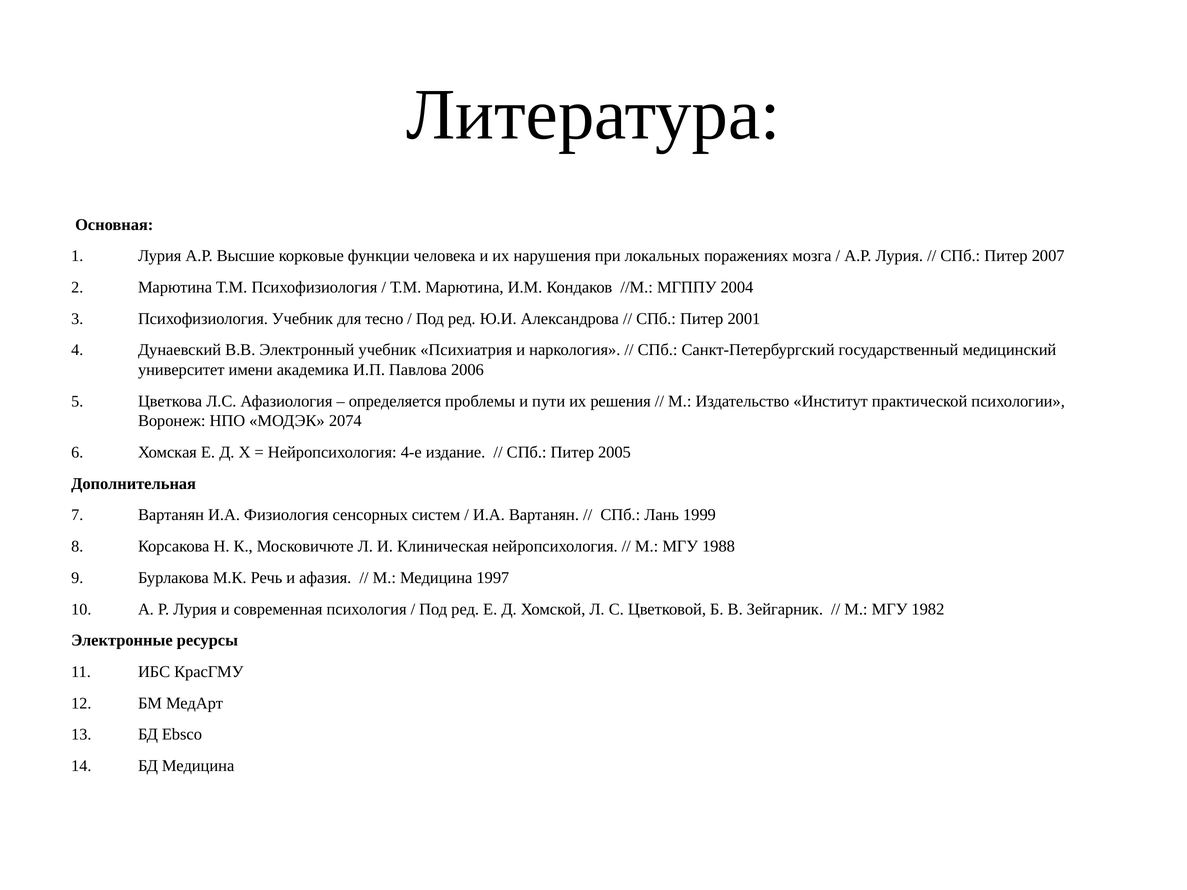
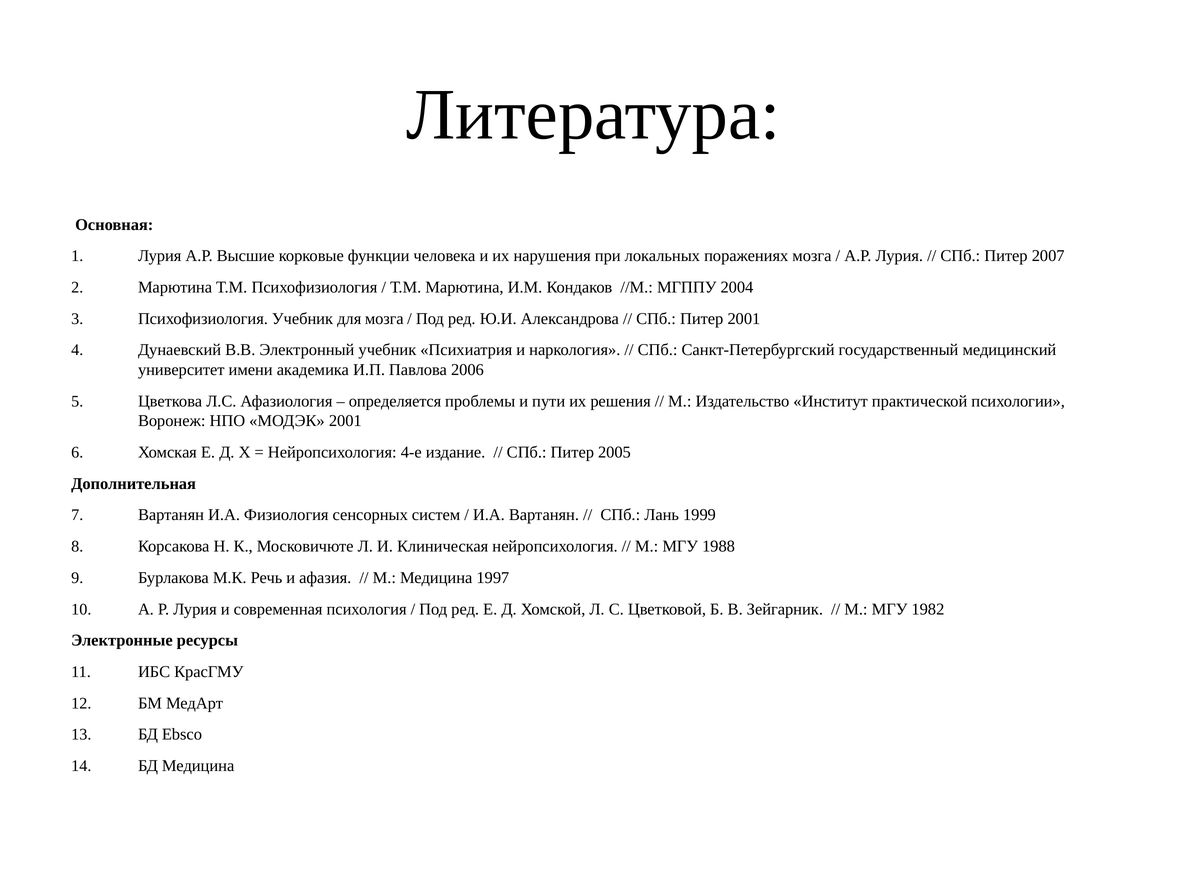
для тесно: тесно -> мозга
МОДЭК 2074: 2074 -> 2001
